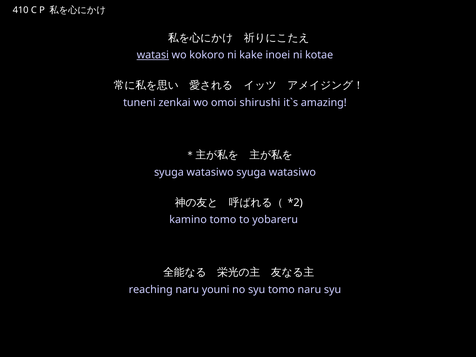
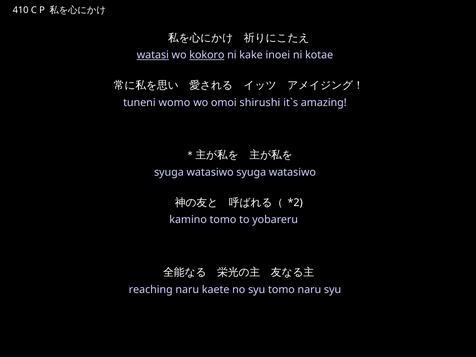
kokoro underline: none -> present
zenkai: zenkai -> womo
youni: youni -> kaete
